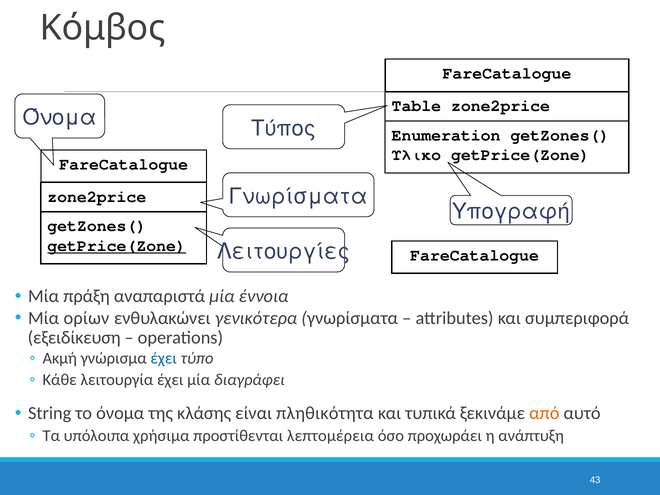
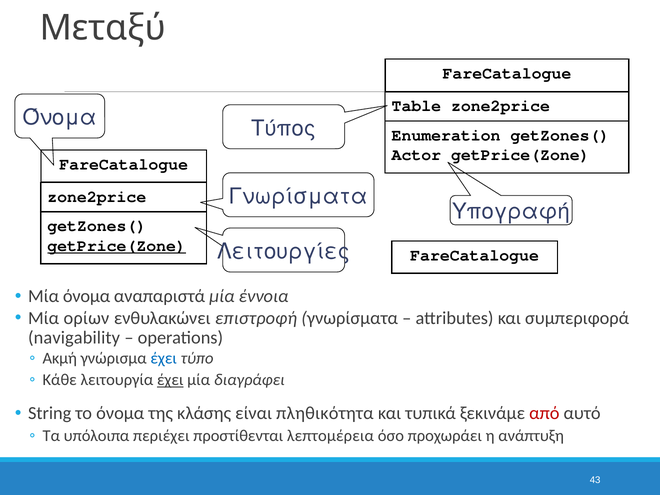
Κόμβος: Κόμβος -> Μεταξύ
Υλικό: Υλικό -> Actor
Μία πράξη: πράξη -> όνομα
γενικότερα: γενικότερα -> επιστροφή
εξειδίκευση: εξειδίκευση -> navigability
έχει at (170, 380) underline: none -> present
από colour: orange -> red
χρήσιμα: χρήσιμα -> περιέχει
